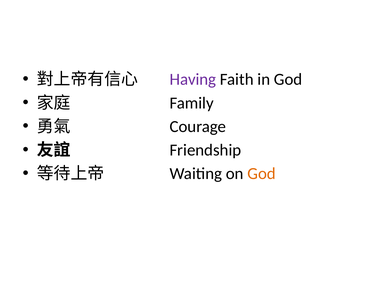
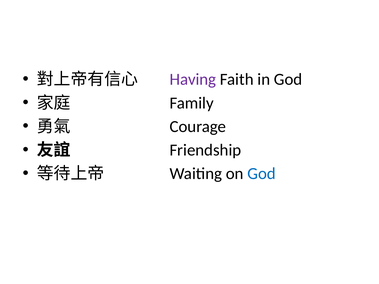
God at (262, 174) colour: orange -> blue
